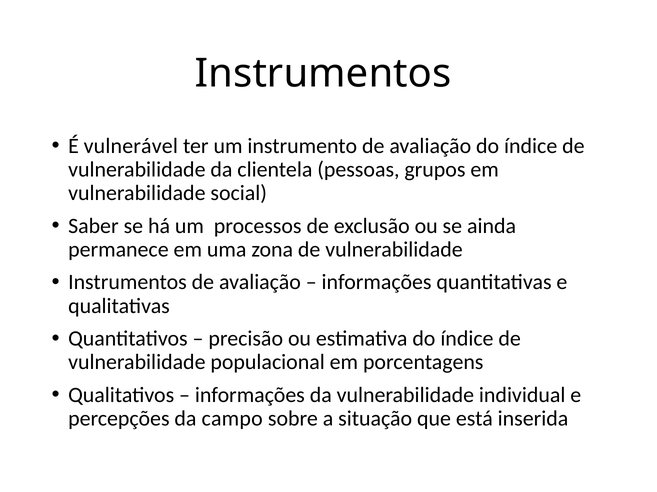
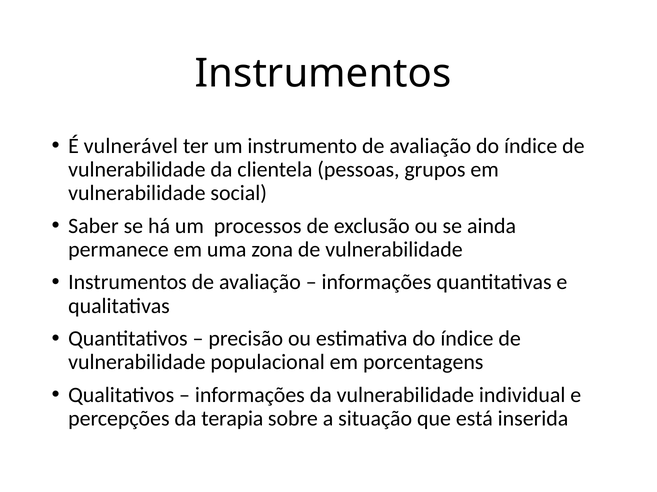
campo: campo -> terapia
